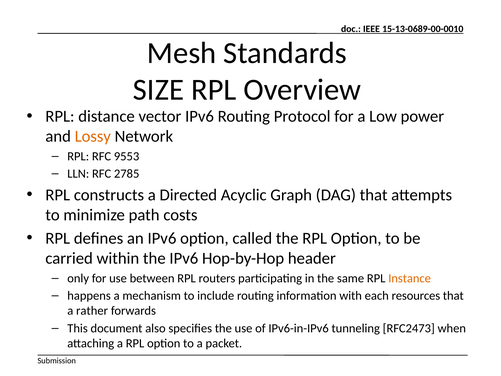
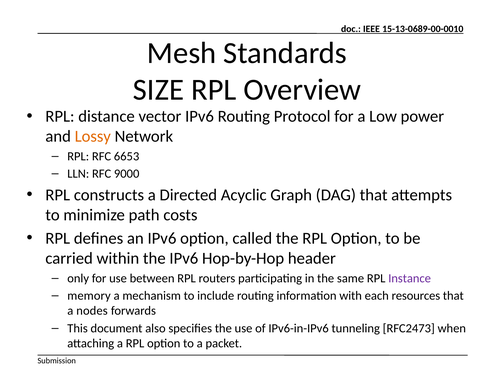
9553: 9553 -> 6653
2785: 2785 -> 9000
Instance colour: orange -> purple
happens: happens -> memory
rather: rather -> nodes
